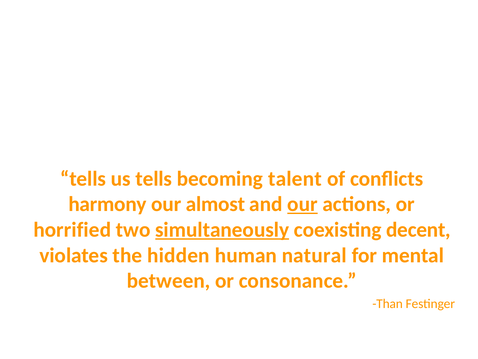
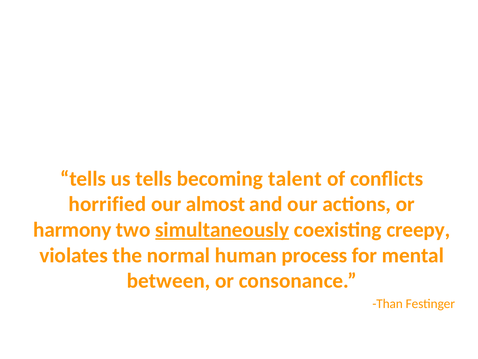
harmony: harmony -> horrified
our at (302, 204) underline: present -> none
horrified: horrified -> harmony
decent: decent -> creepy
hidden: hidden -> normal
natural: natural -> process
